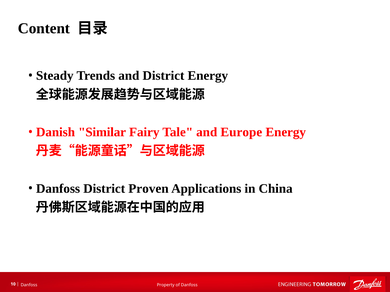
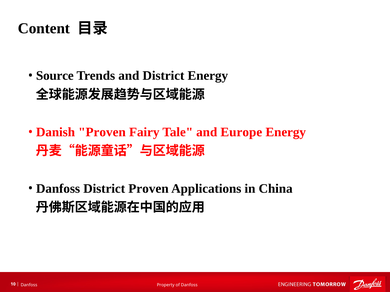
Steady: Steady -> Source
Danish Similar: Similar -> Proven
